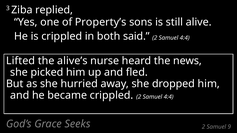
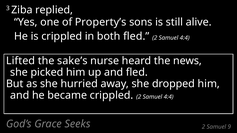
both said: said -> fled
alive’s: alive’s -> sake’s
